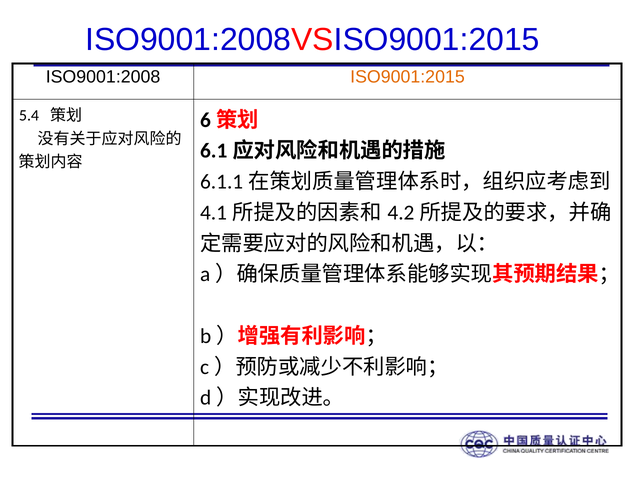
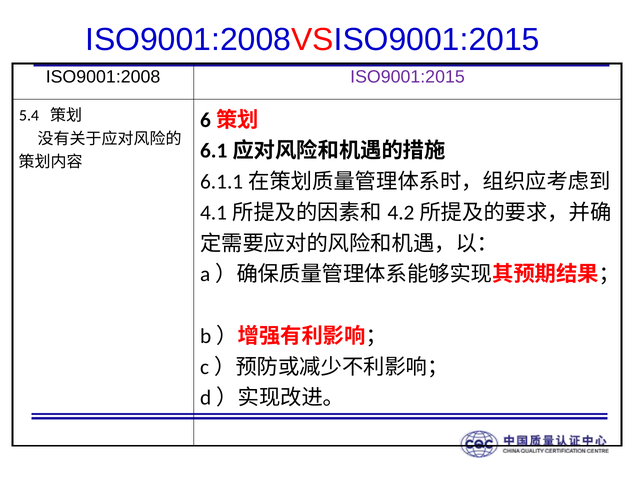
ISO9001:2015 colour: orange -> purple
